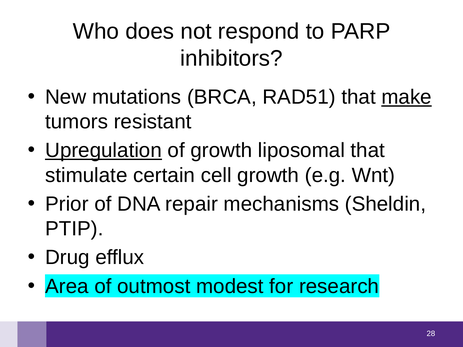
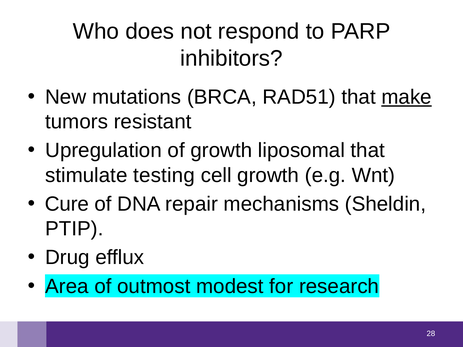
Upregulation underline: present -> none
certain: certain -> testing
Prior: Prior -> Cure
